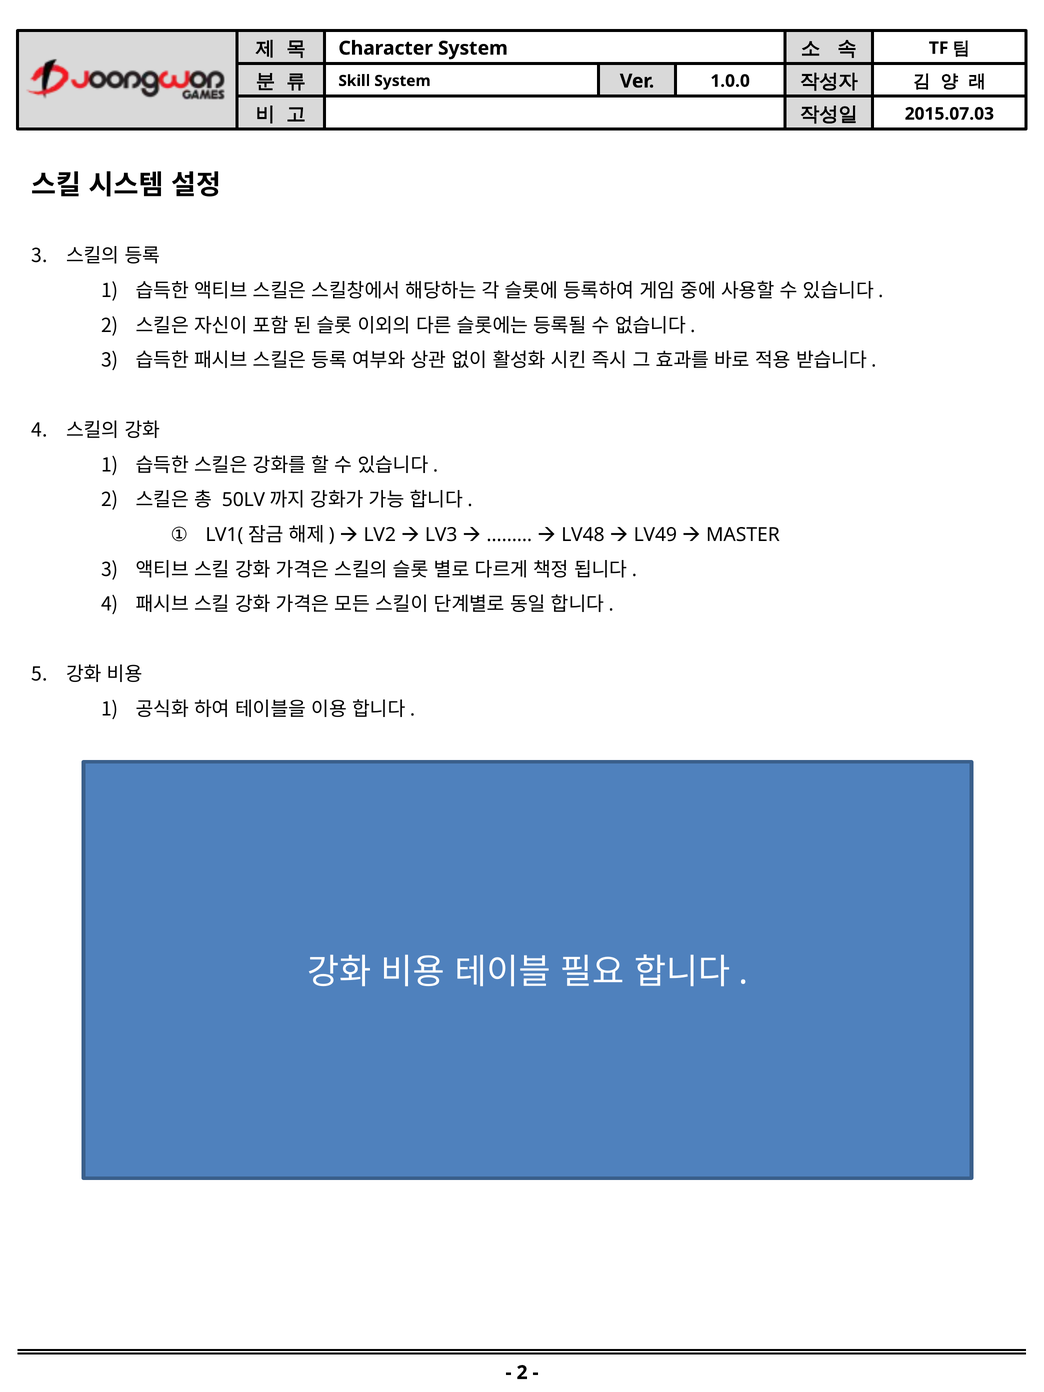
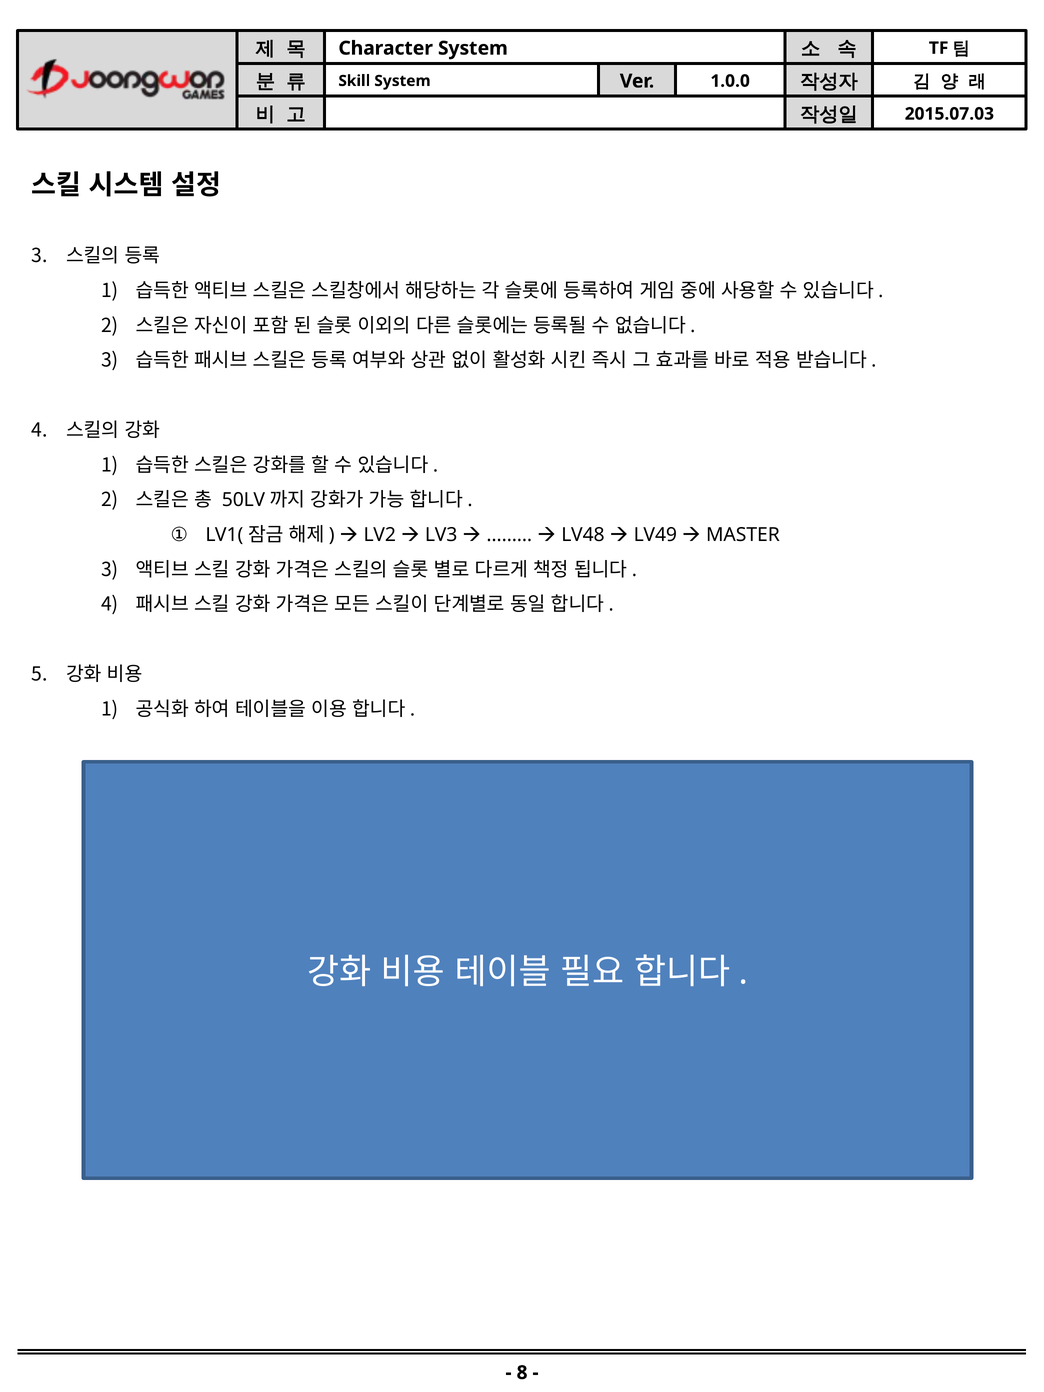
2 at (522, 1373): 2 -> 8
